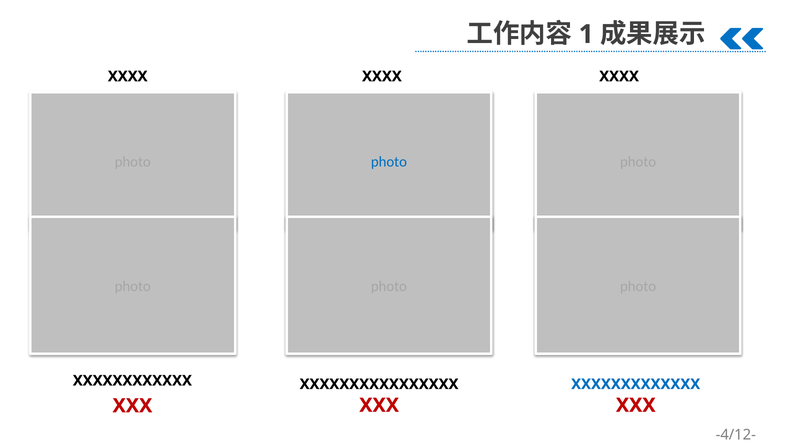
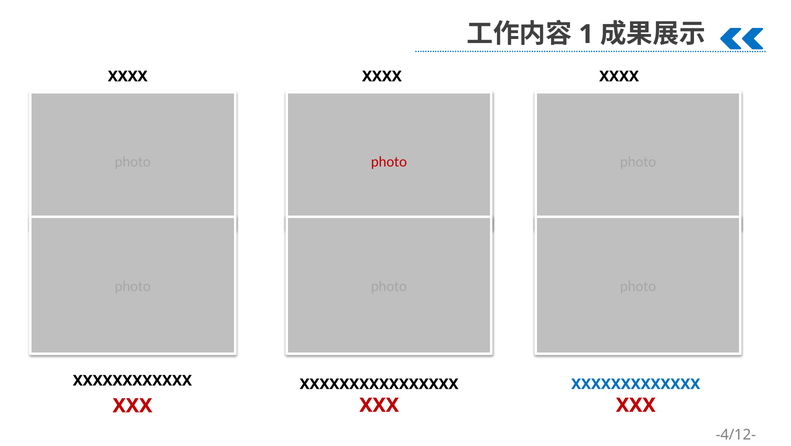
photo at (389, 162) colour: blue -> red
